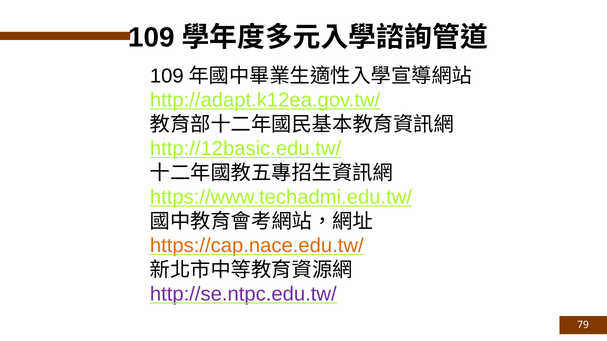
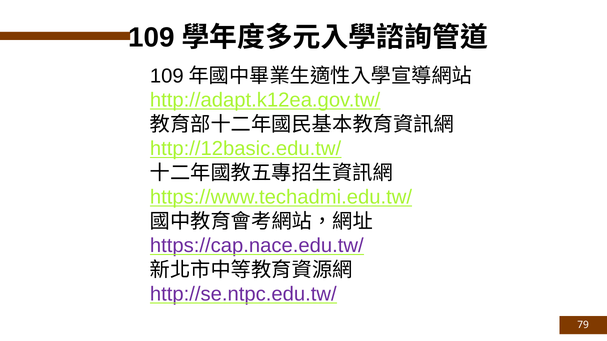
https://cap.nace.edu.tw/ colour: orange -> purple
